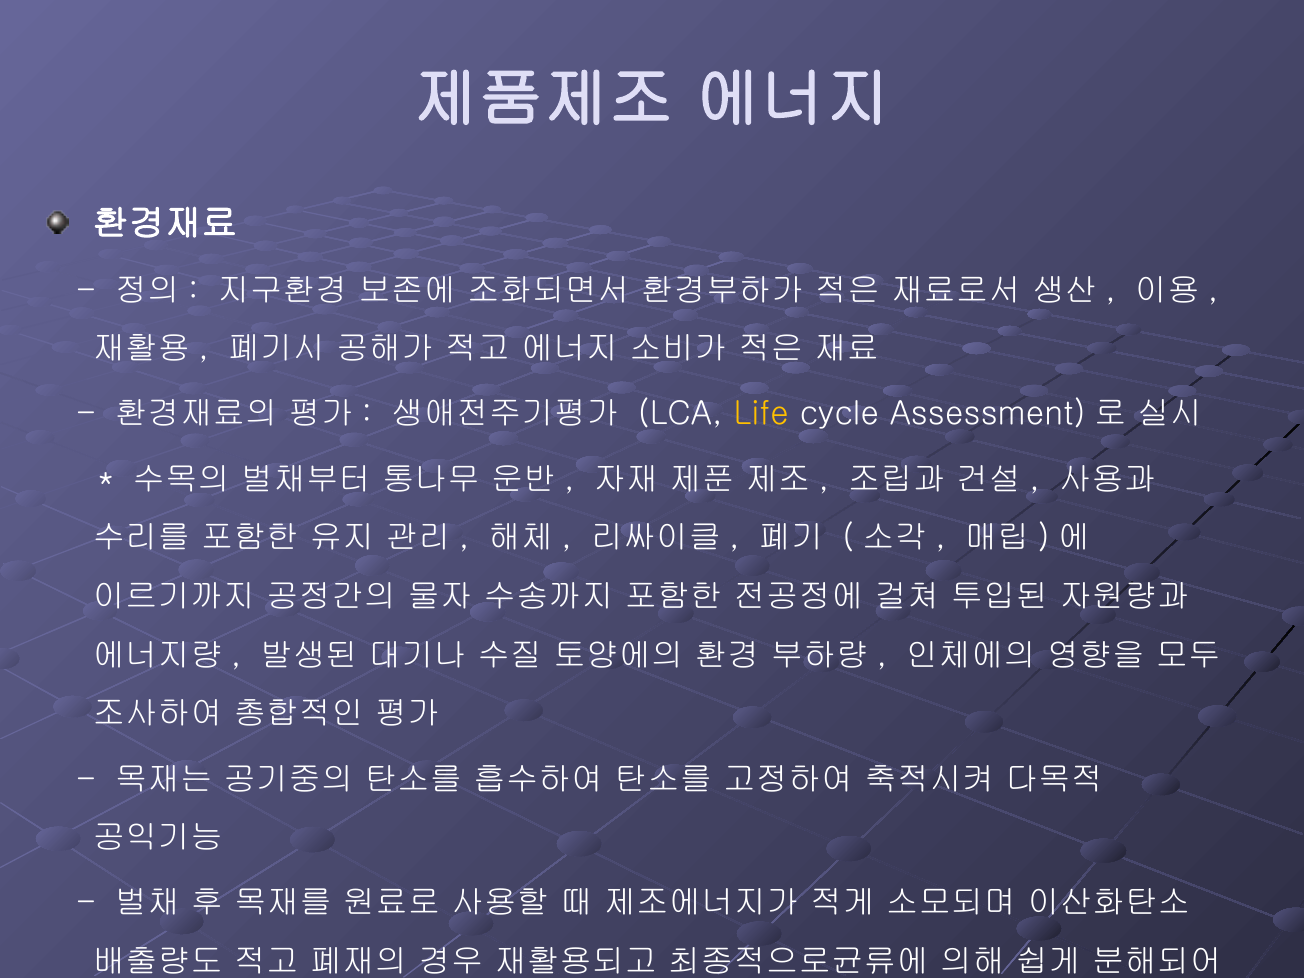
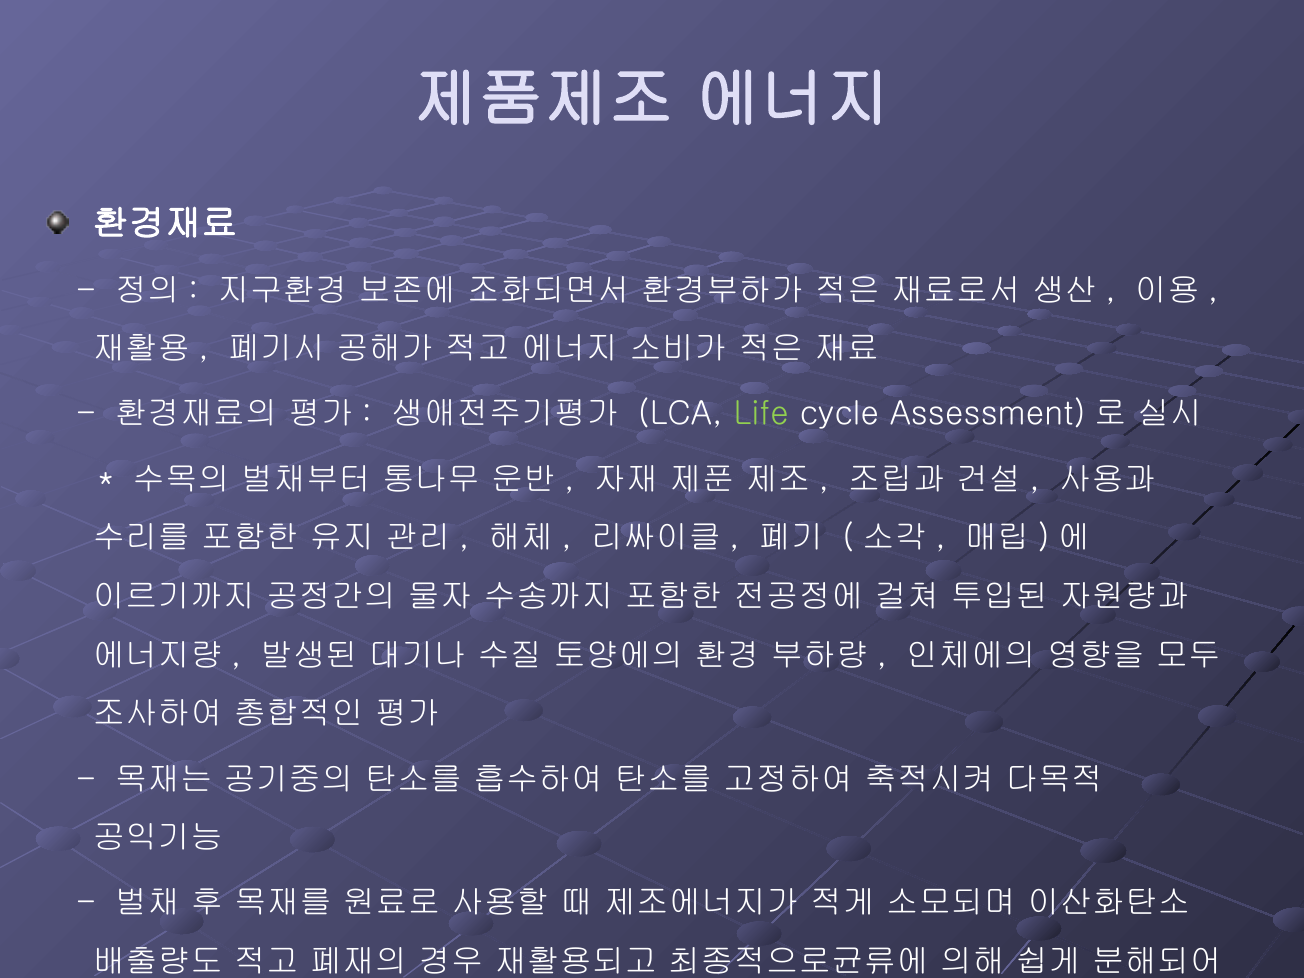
Life colour: yellow -> light green
